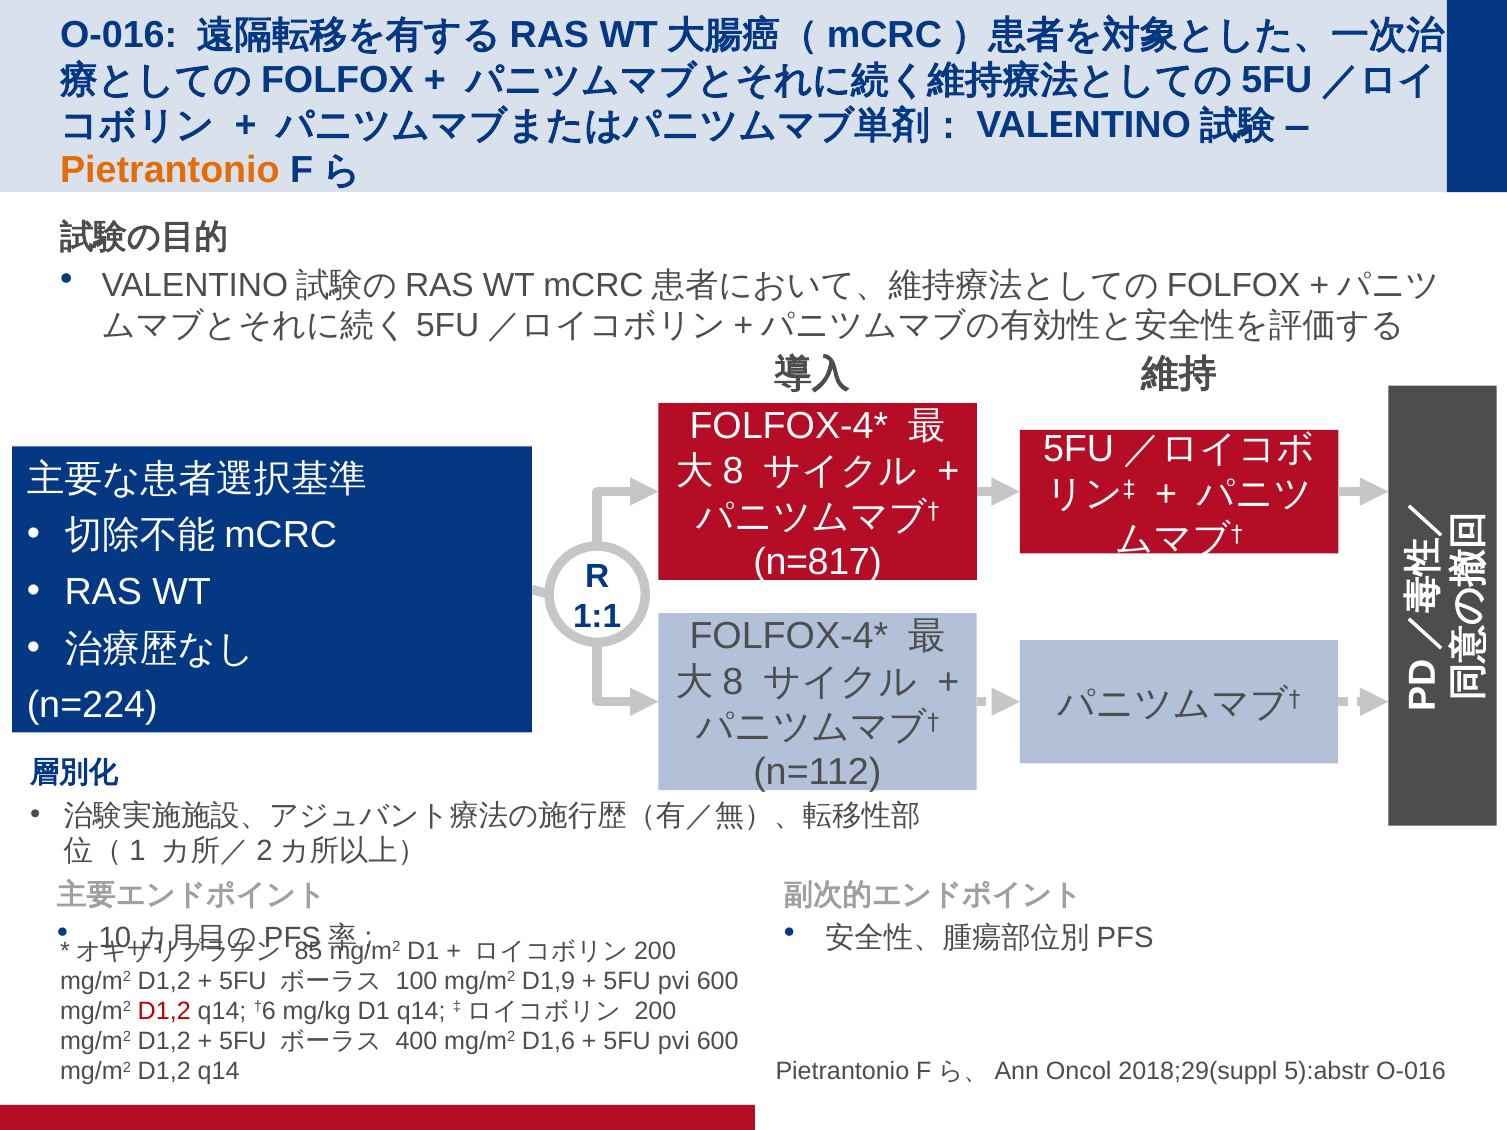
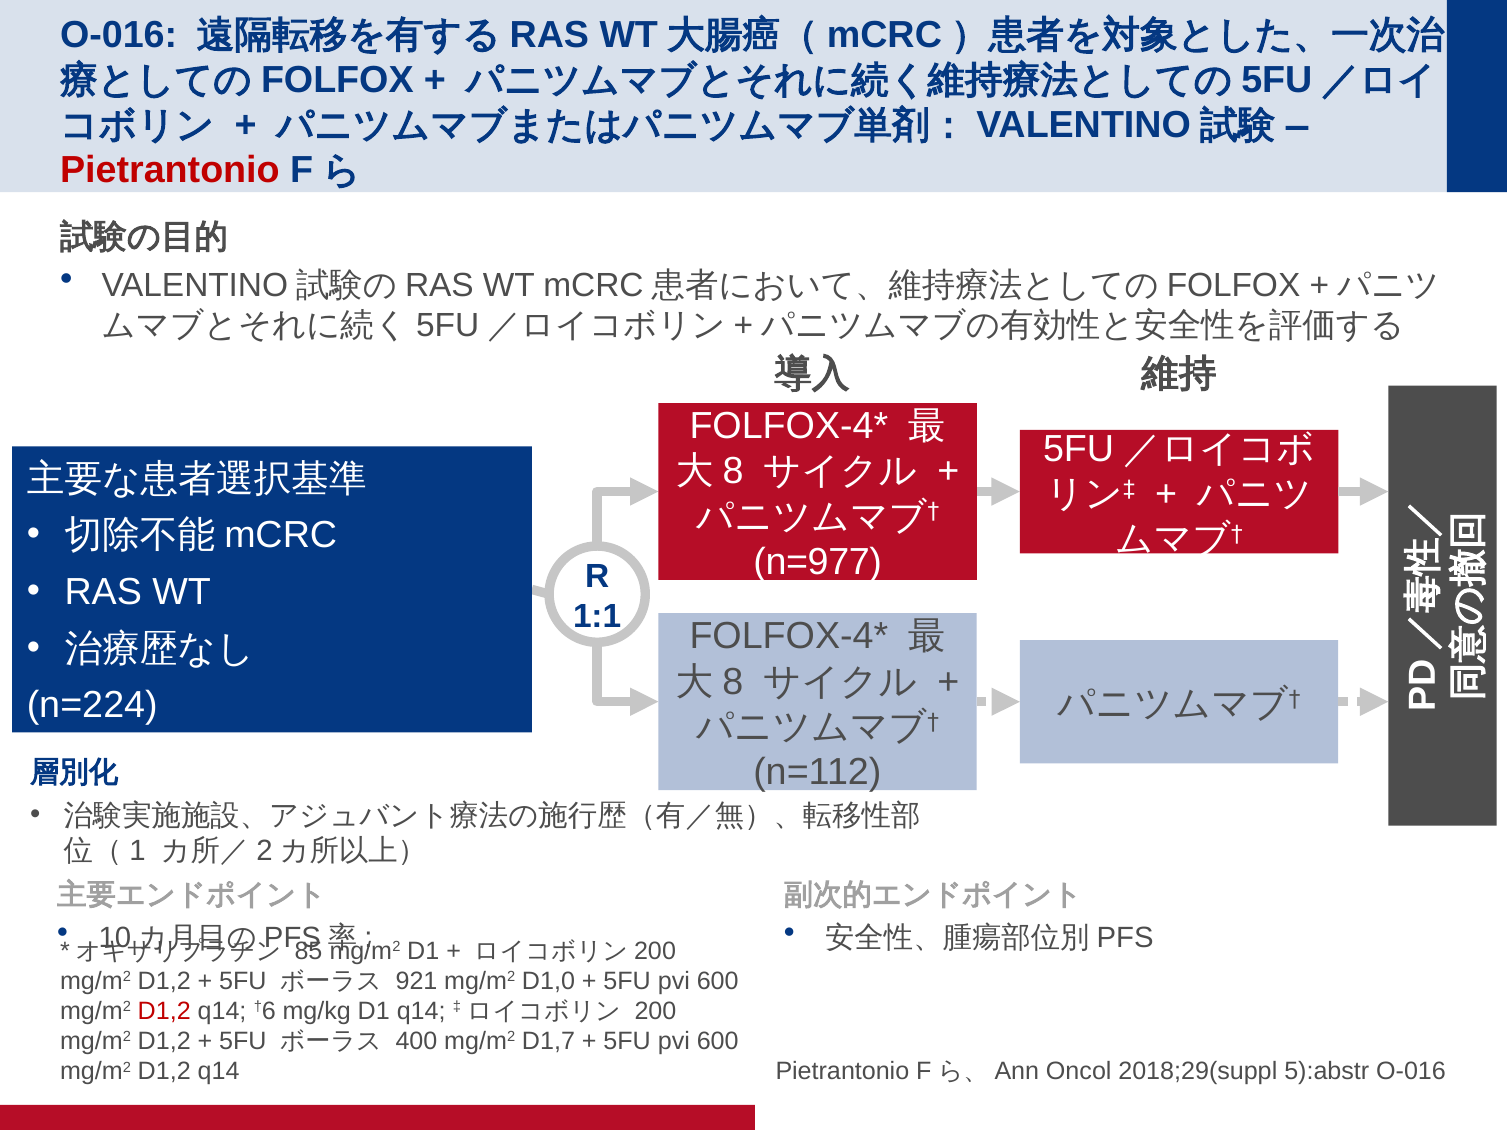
Pietrantonio at (170, 170) colour: orange -> red
n=817: n=817 -> n=977
100: 100 -> 921
D1,9: D1,9 -> D1,0
D1,6: D1,6 -> D1,7
